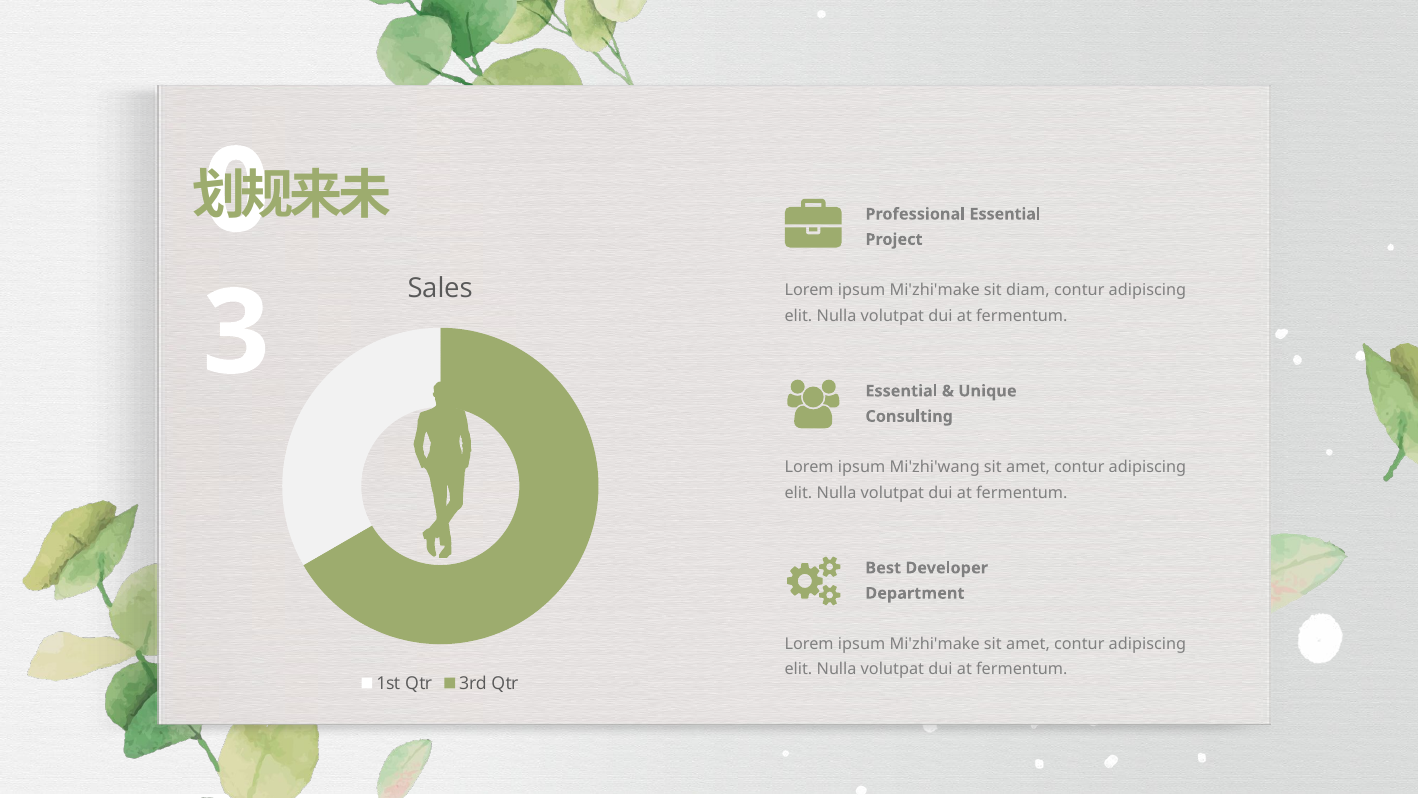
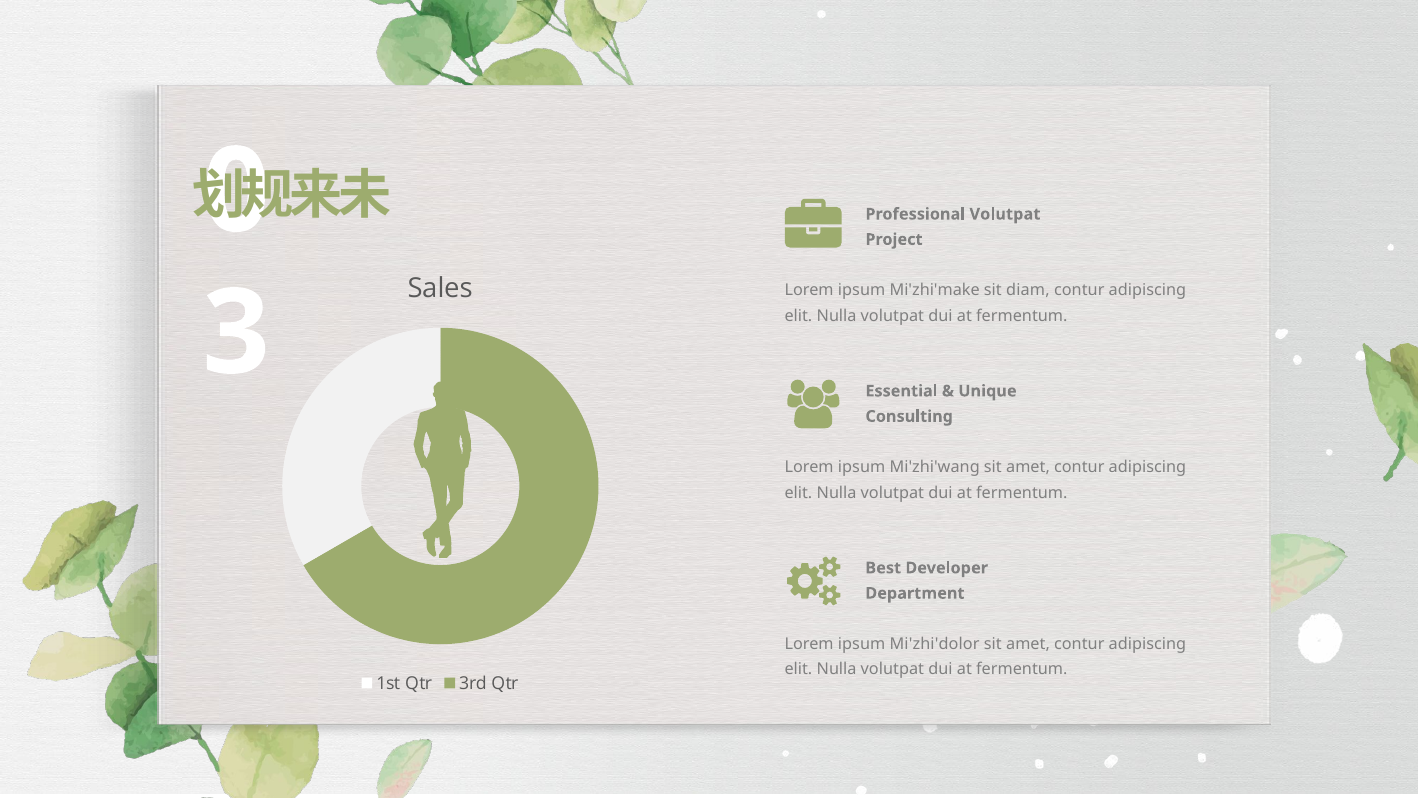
Professional Essential: Essential -> Volutpat
Mi'zhi'make at (935, 644): Mi'zhi'make -> Mi'zhi'dolor
